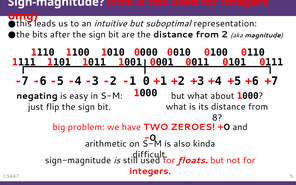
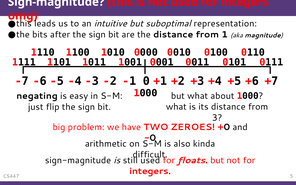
2: 2 -> 1
8: 8 -> 3
